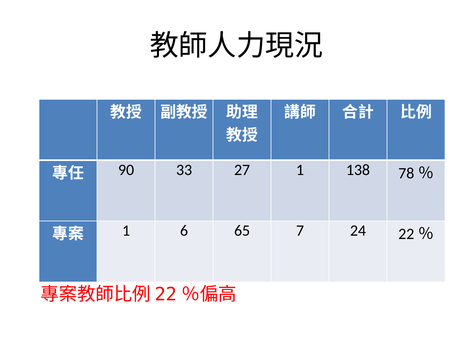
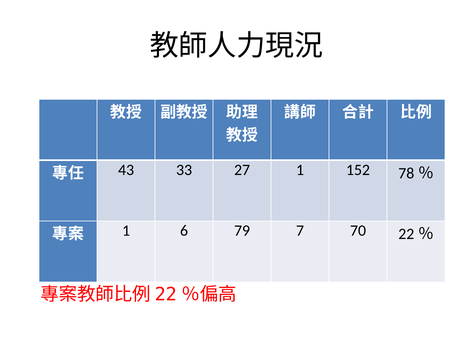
90: 90 -> 43
138: 138 -> 152
65: 65 -> 79
24: 24 -> 70
